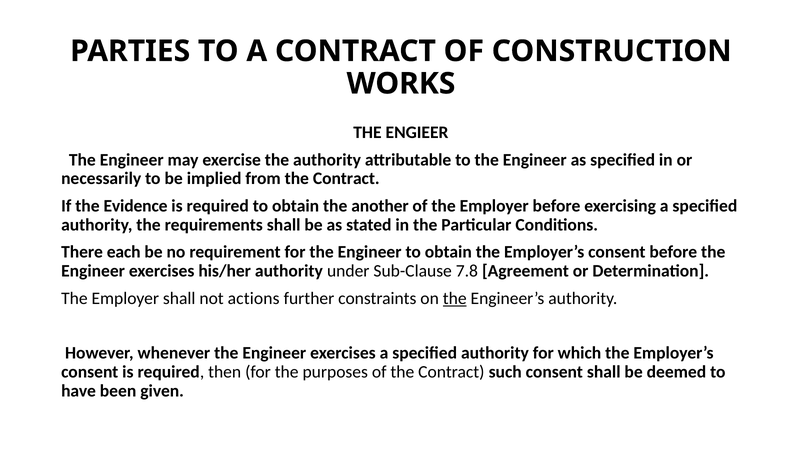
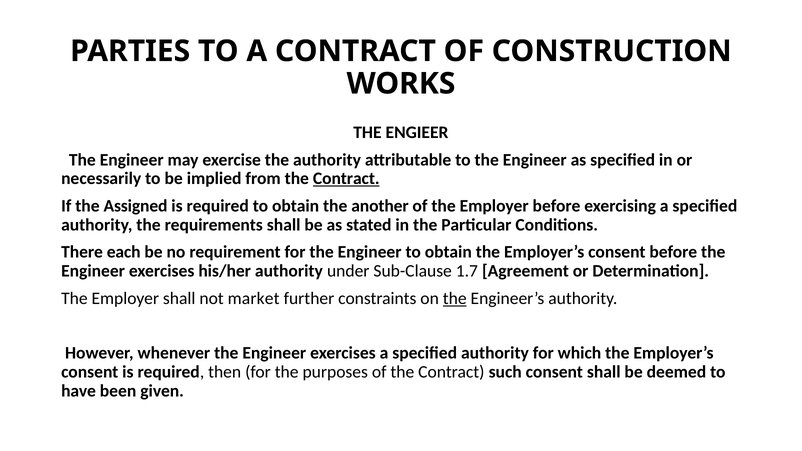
Contract at (346, 179) underline: none -> present
Evidence: Evidence -> Assigned
7.8: 7.8 -> 1.7
actions: actions -> market
